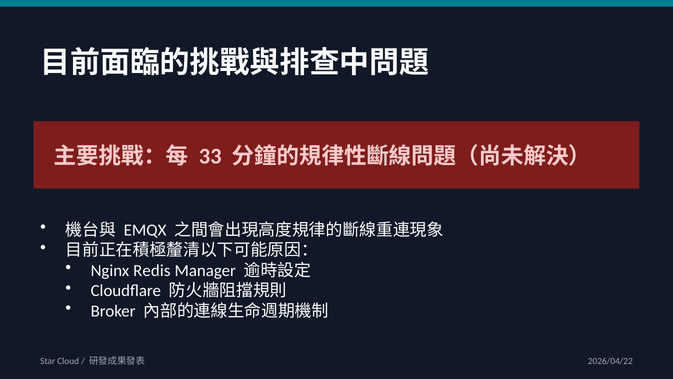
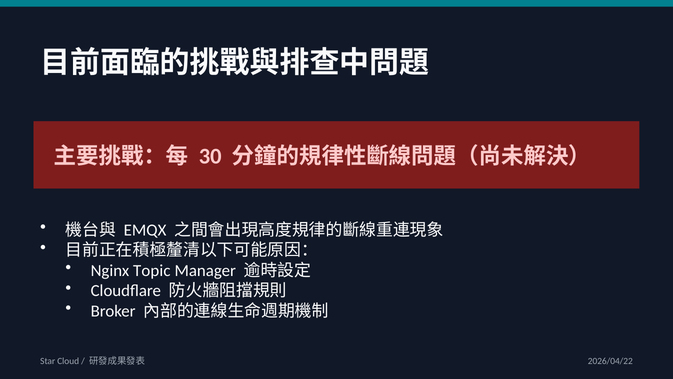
33: 33 -> 30
Redis: Redis -> Topic
